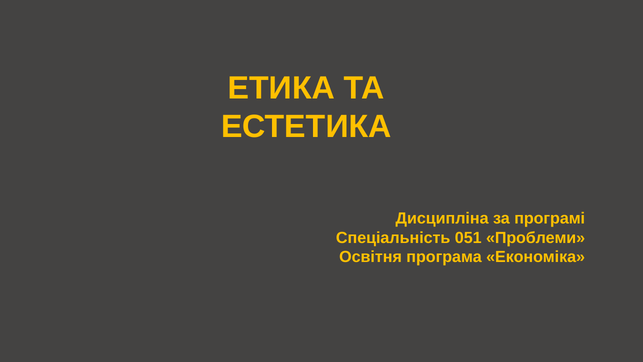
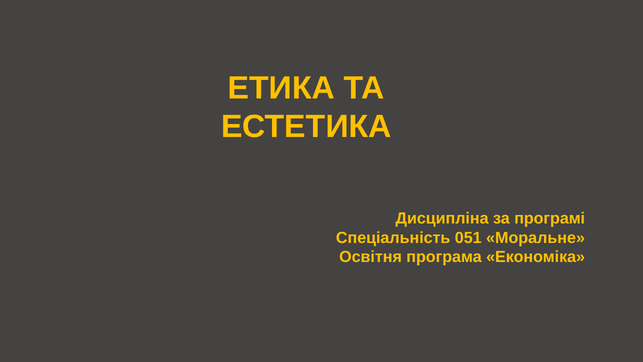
Проблеми: Проблеми -> Моральне
